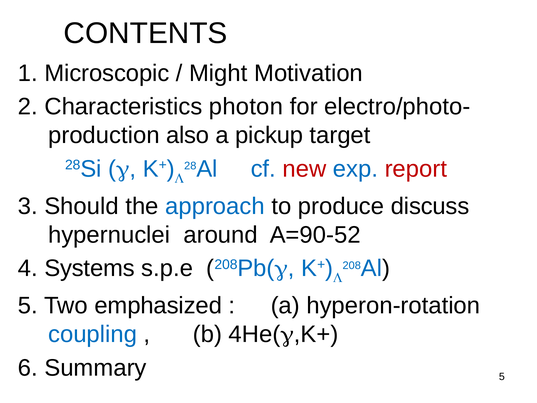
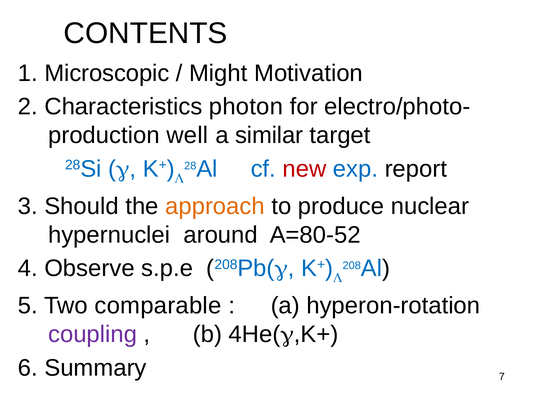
also: also -> well
pickup: pickup -> similar
report colour: red -> black
approach colour: blue -> orange
discuss: discuss -> nuclear
A=90-52: A=90-52 -> A=80-52
Systems: Systems -> Observe
emphasized: emphasized -> comparable
coupling colour: blue -> purple
Summary 5: 5 -> 7
